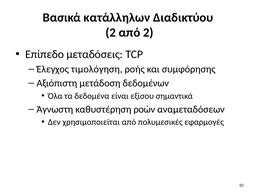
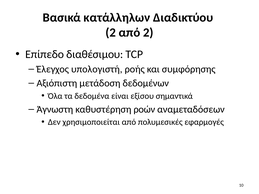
μεταδόσεις: μεταδόσεις -> διαθέσιμου
τιμολόγηση: τιμολόγηση -> υπολογιστή
